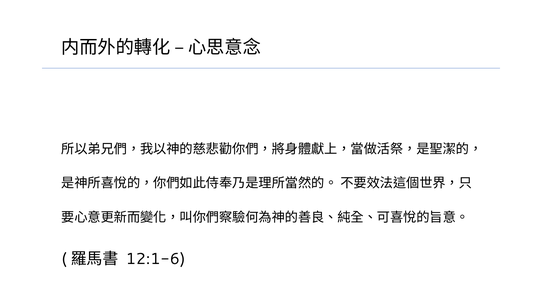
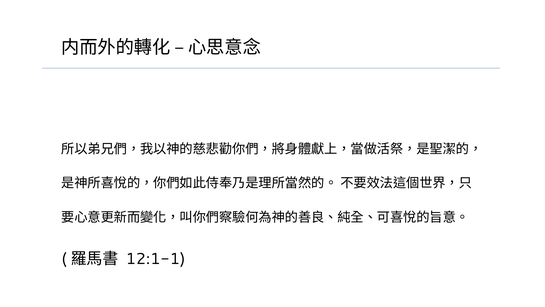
12:1-6: 12:1-6 -> 12:1-1
